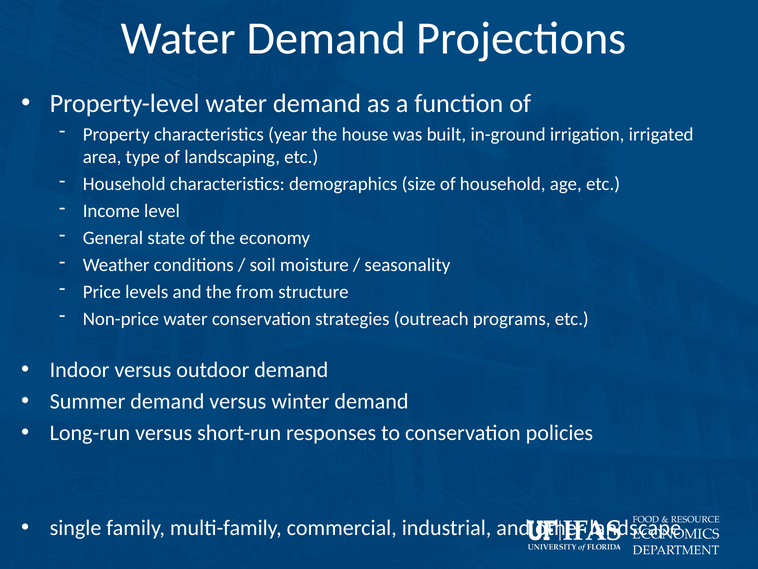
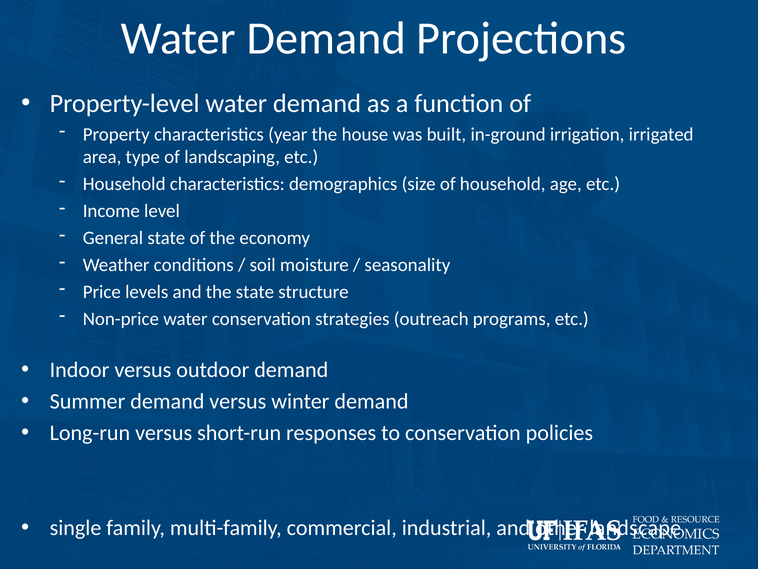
the from: from -> state
